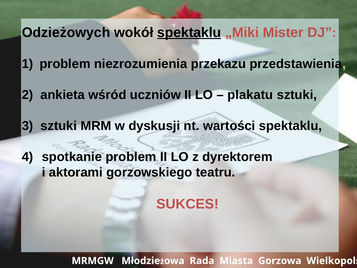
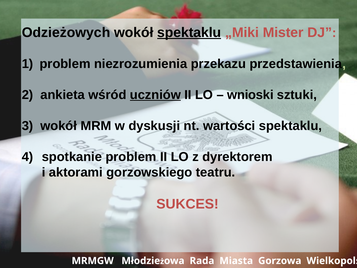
uczniów underline: none -> present
plakatu: plakatu -> wnioski
3 sztuki: sztuki -> wokół
